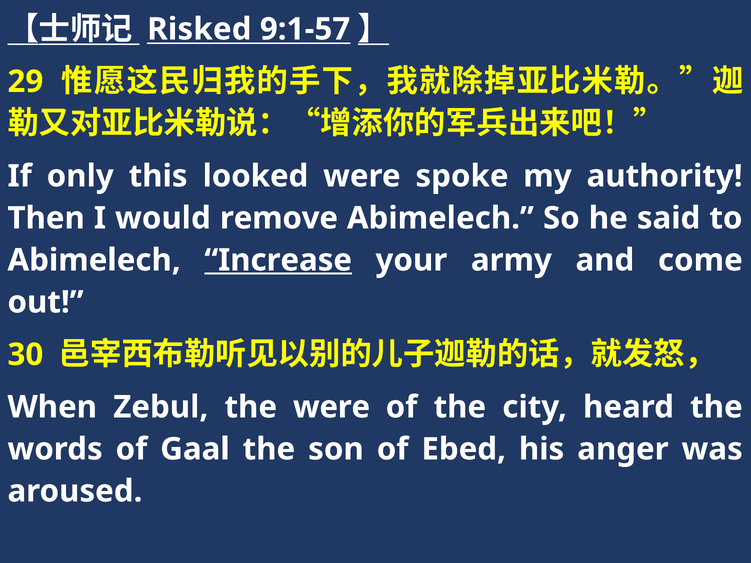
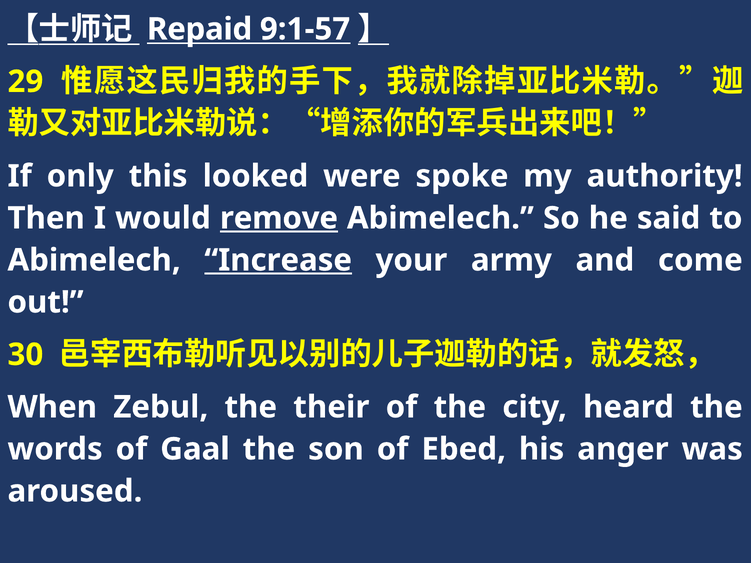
Risked: Risked -> Repaid
remove underline: none -> present
the were: were -> their
